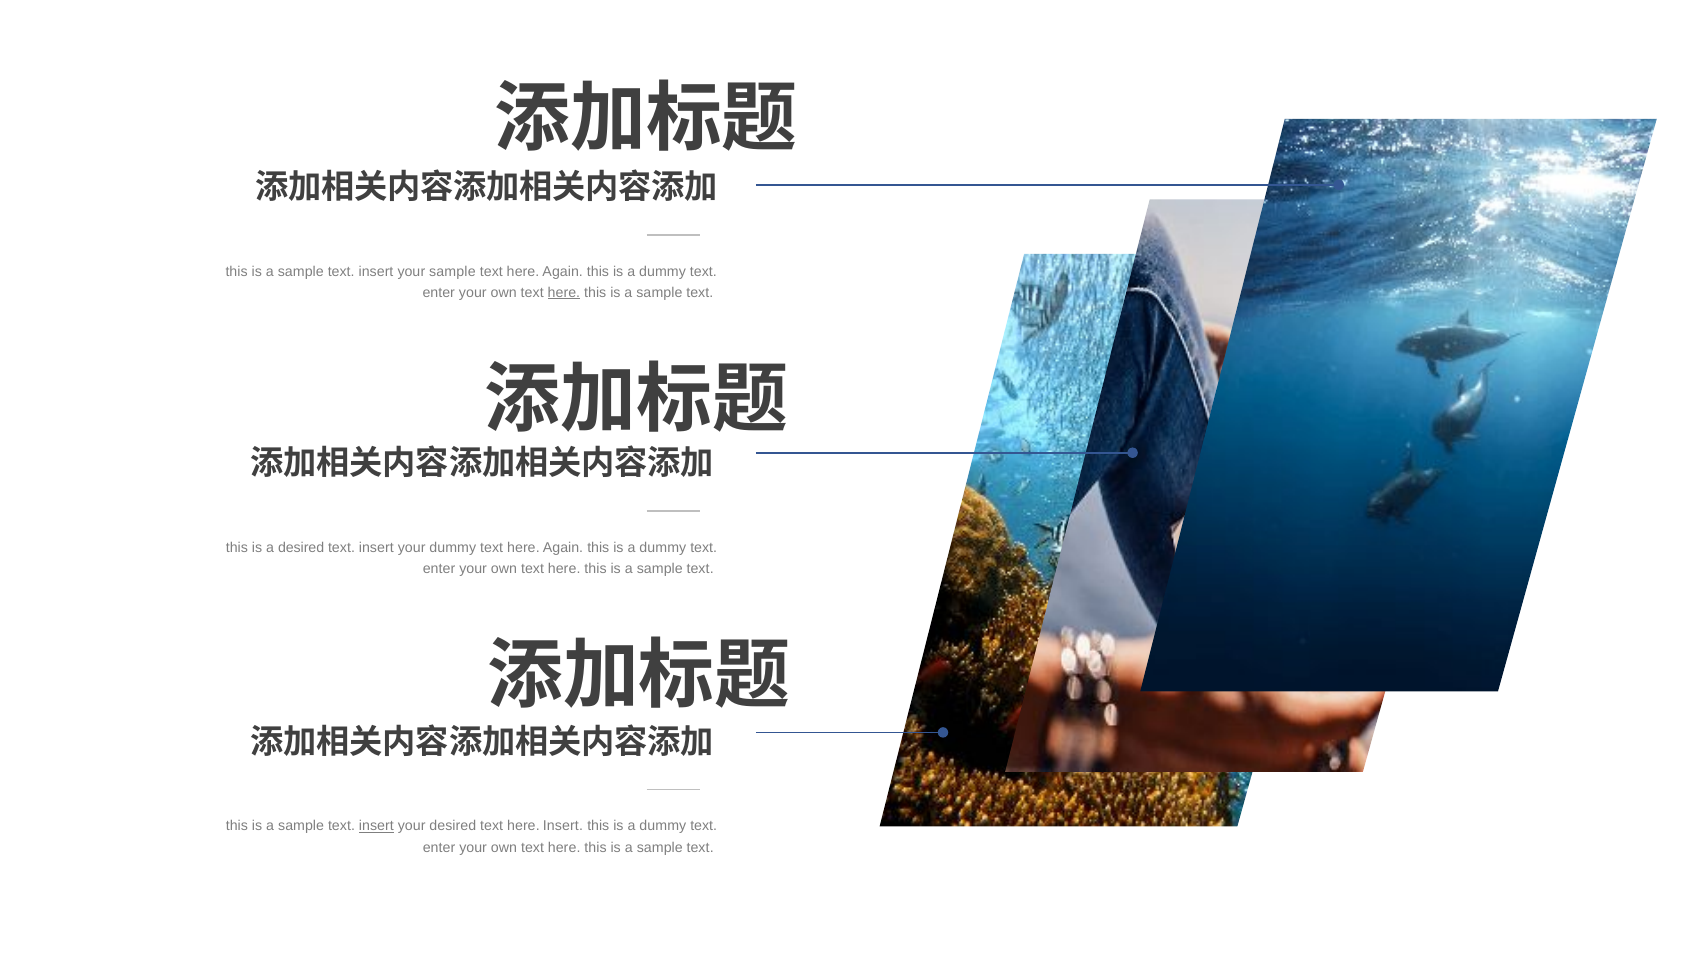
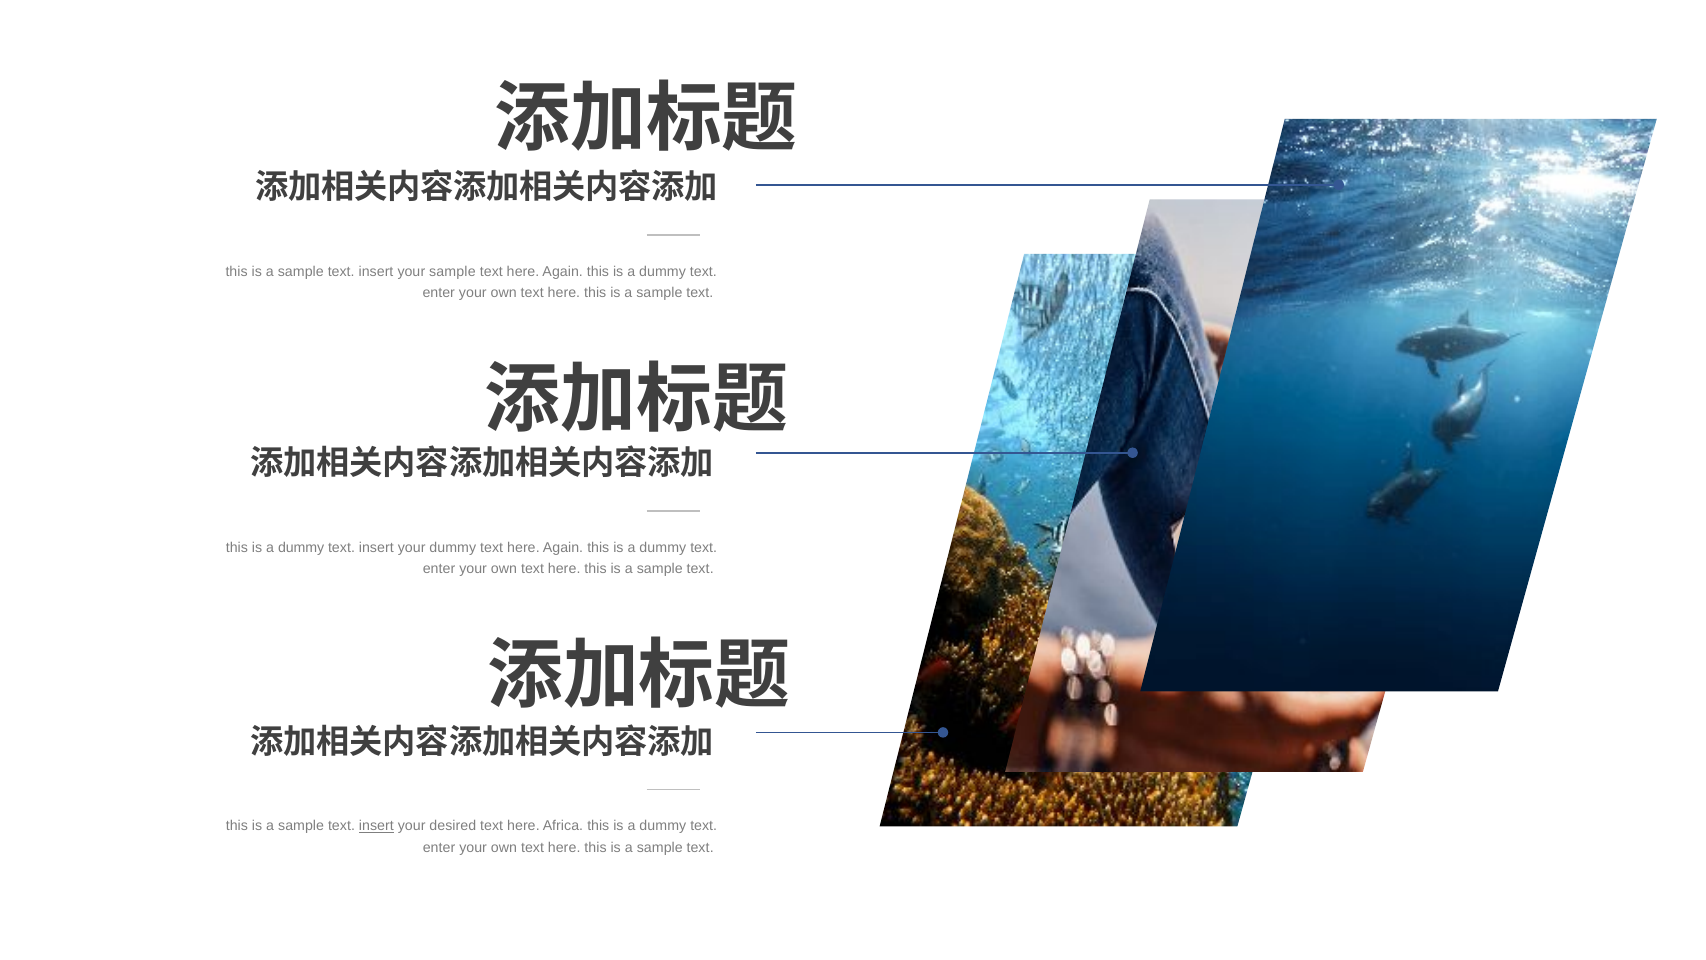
here at (564, 293) underline: present -> none
desired at (301, 547): desired -> dummy
here Insert: Insert -> Africa
